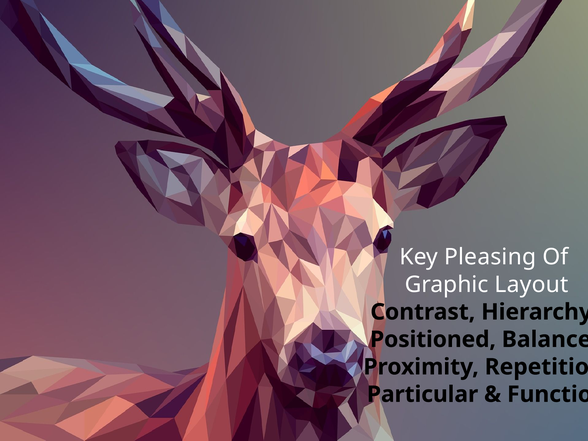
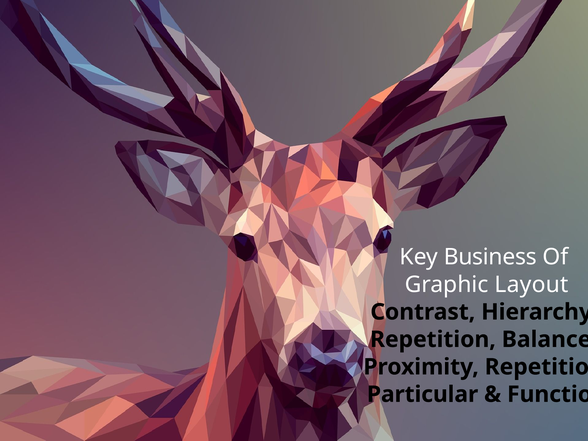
Pleasing: Pleasing -> Business
Positioned at (433, 339): Positioned -> Repetition
